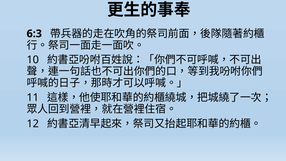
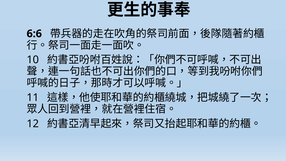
6:3: 6:3 -> 6:6
